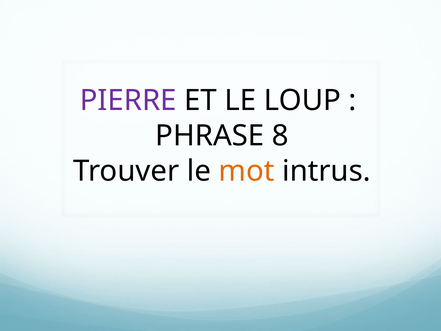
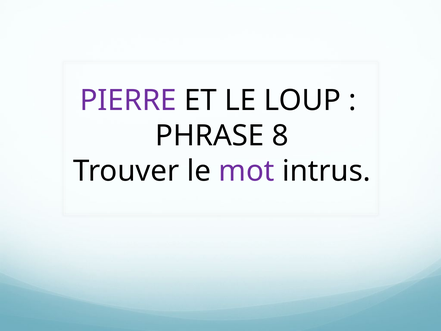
mot colour: orange -> purple
